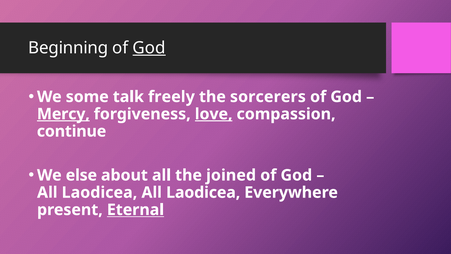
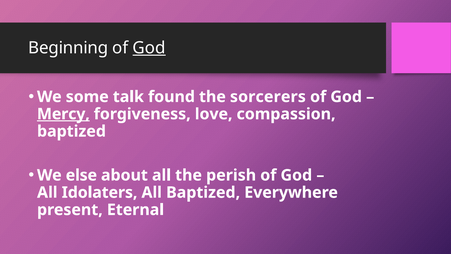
freely: freely -> found
love underline: present -> none
continue at (72, 131): continue -> baptized
joined: joined -> perish
Laodicea at (99, 192): Laodicea -> Idolaters
Laodicea at (203, 192): Laodicea -> Baptized
Eternal underline: present -> none
